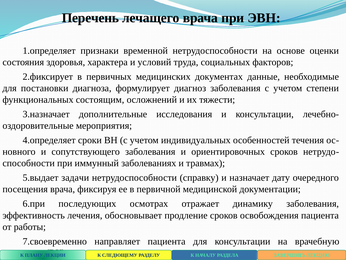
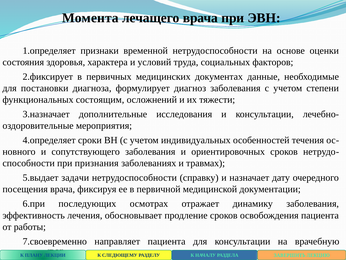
Перечень: Перечень -> Момента
иммунный: иммунный -> признания
